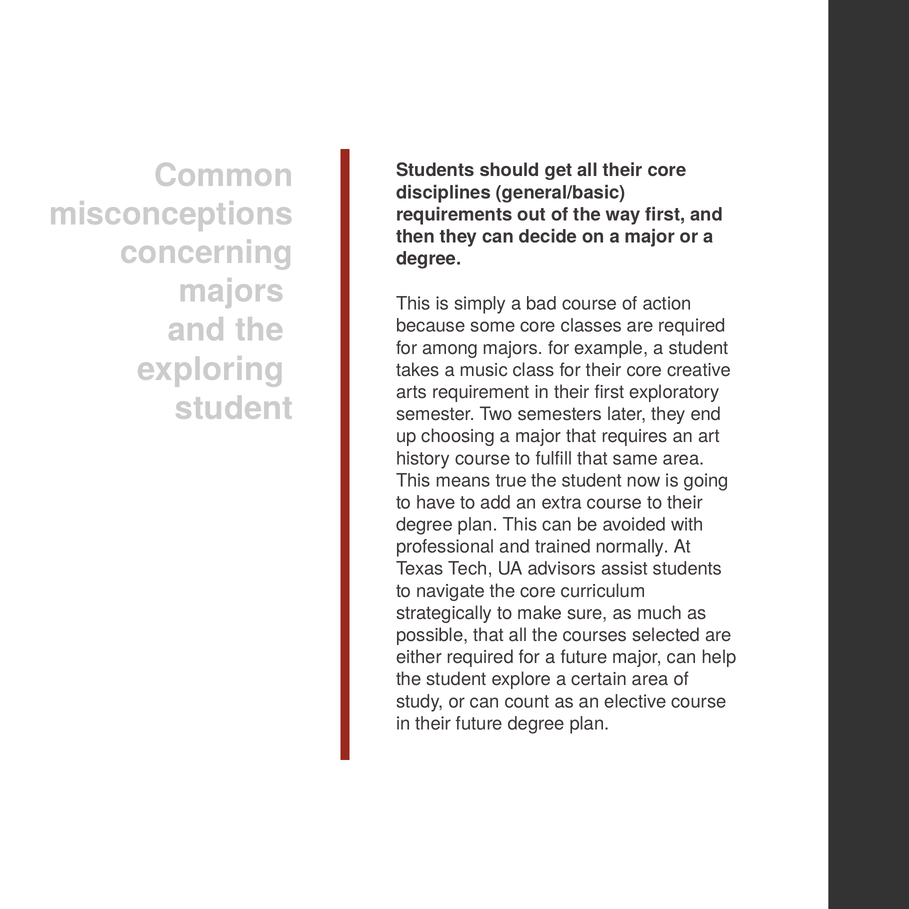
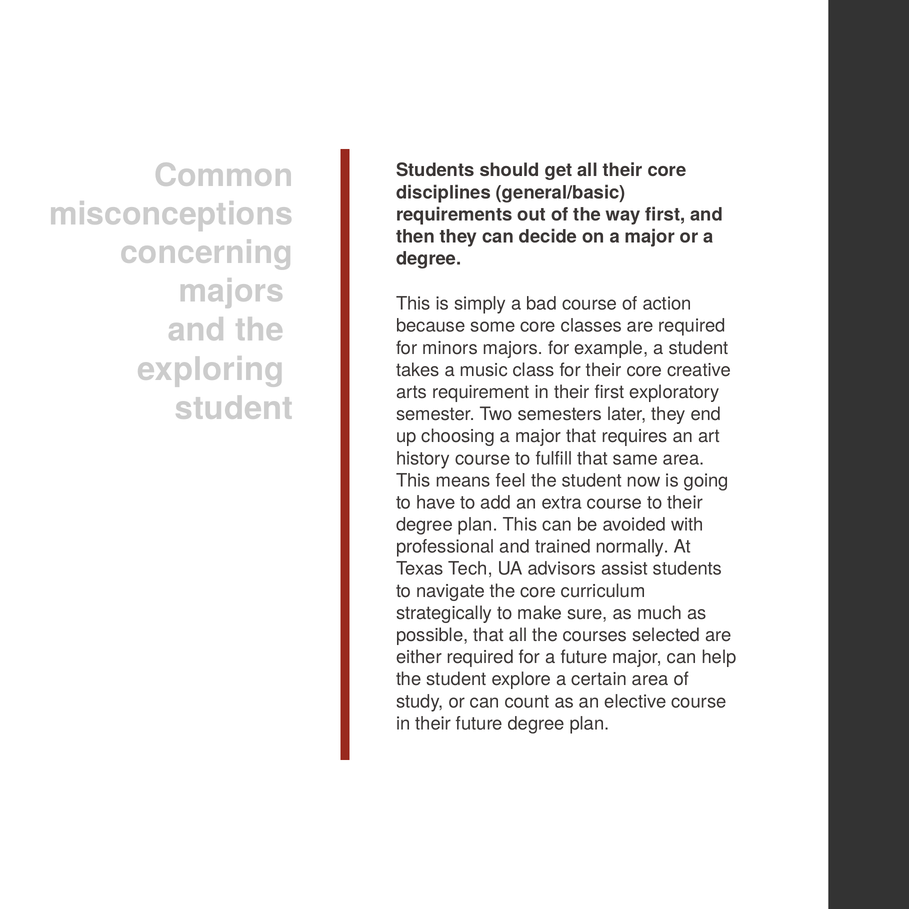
among: among -> minors
true: true -> feel
